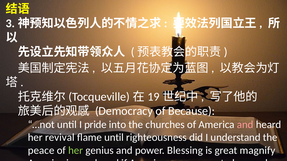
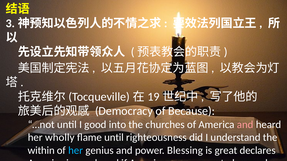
I pride: pride -> good
revival: revival -> wholly
peace: peace -> within
her at (76, 151) colour: light green -> light blue
magnify: magnify -> declares
